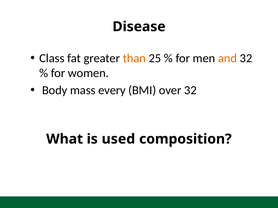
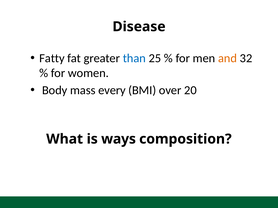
Class: Class -> Fatty
than colour: orange -> blue
over 32: 32 -> 20
used: used -> ways
